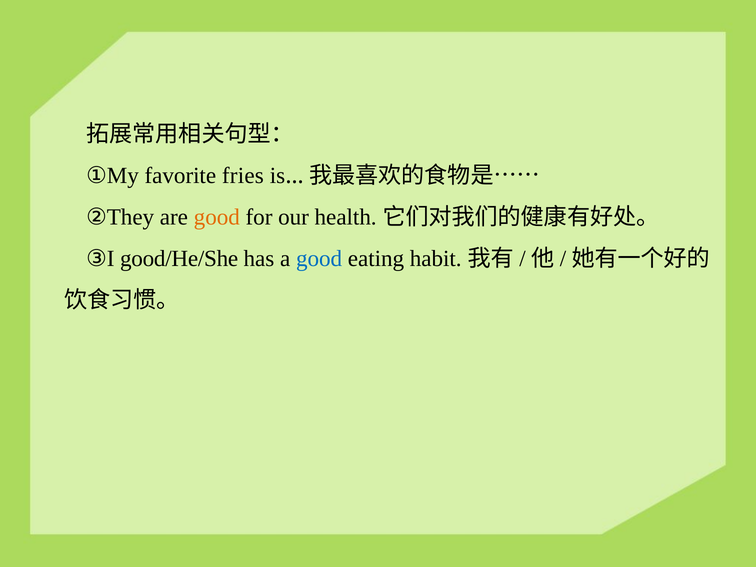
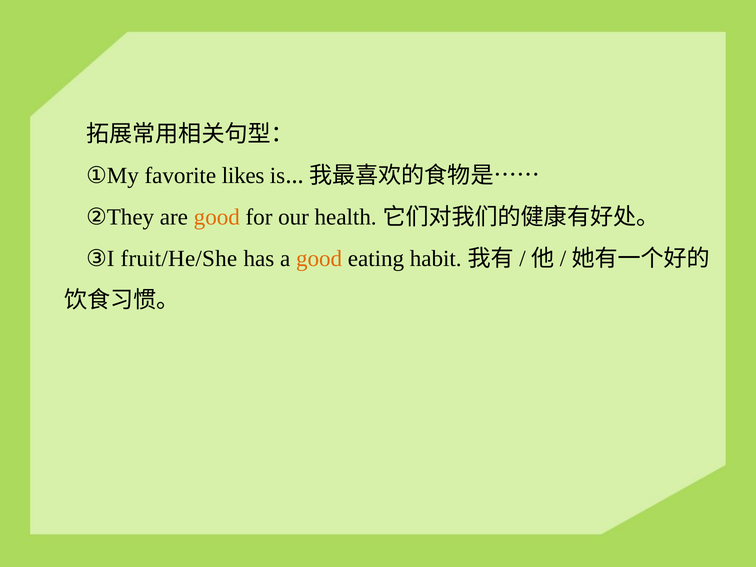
fries: fries -> likes
good/He/She: good/He/She -> fruit/He/She
good at (319, 259) colour: blue -> orange
